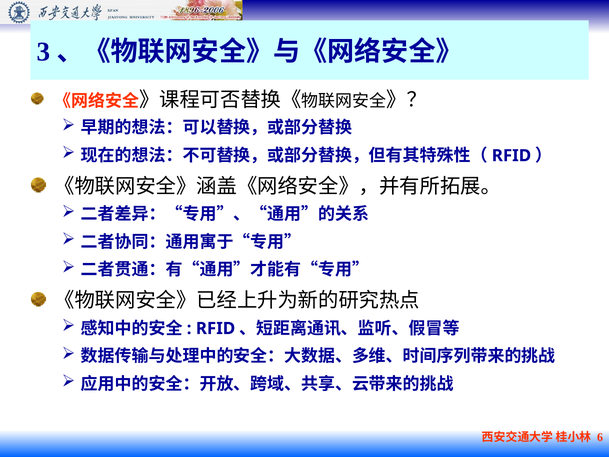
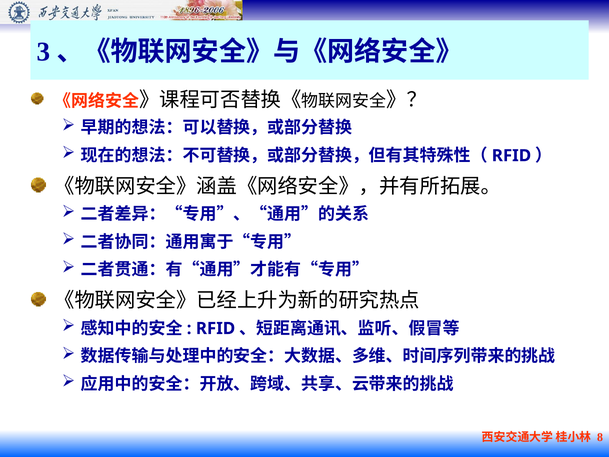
6: 6 -> 8
